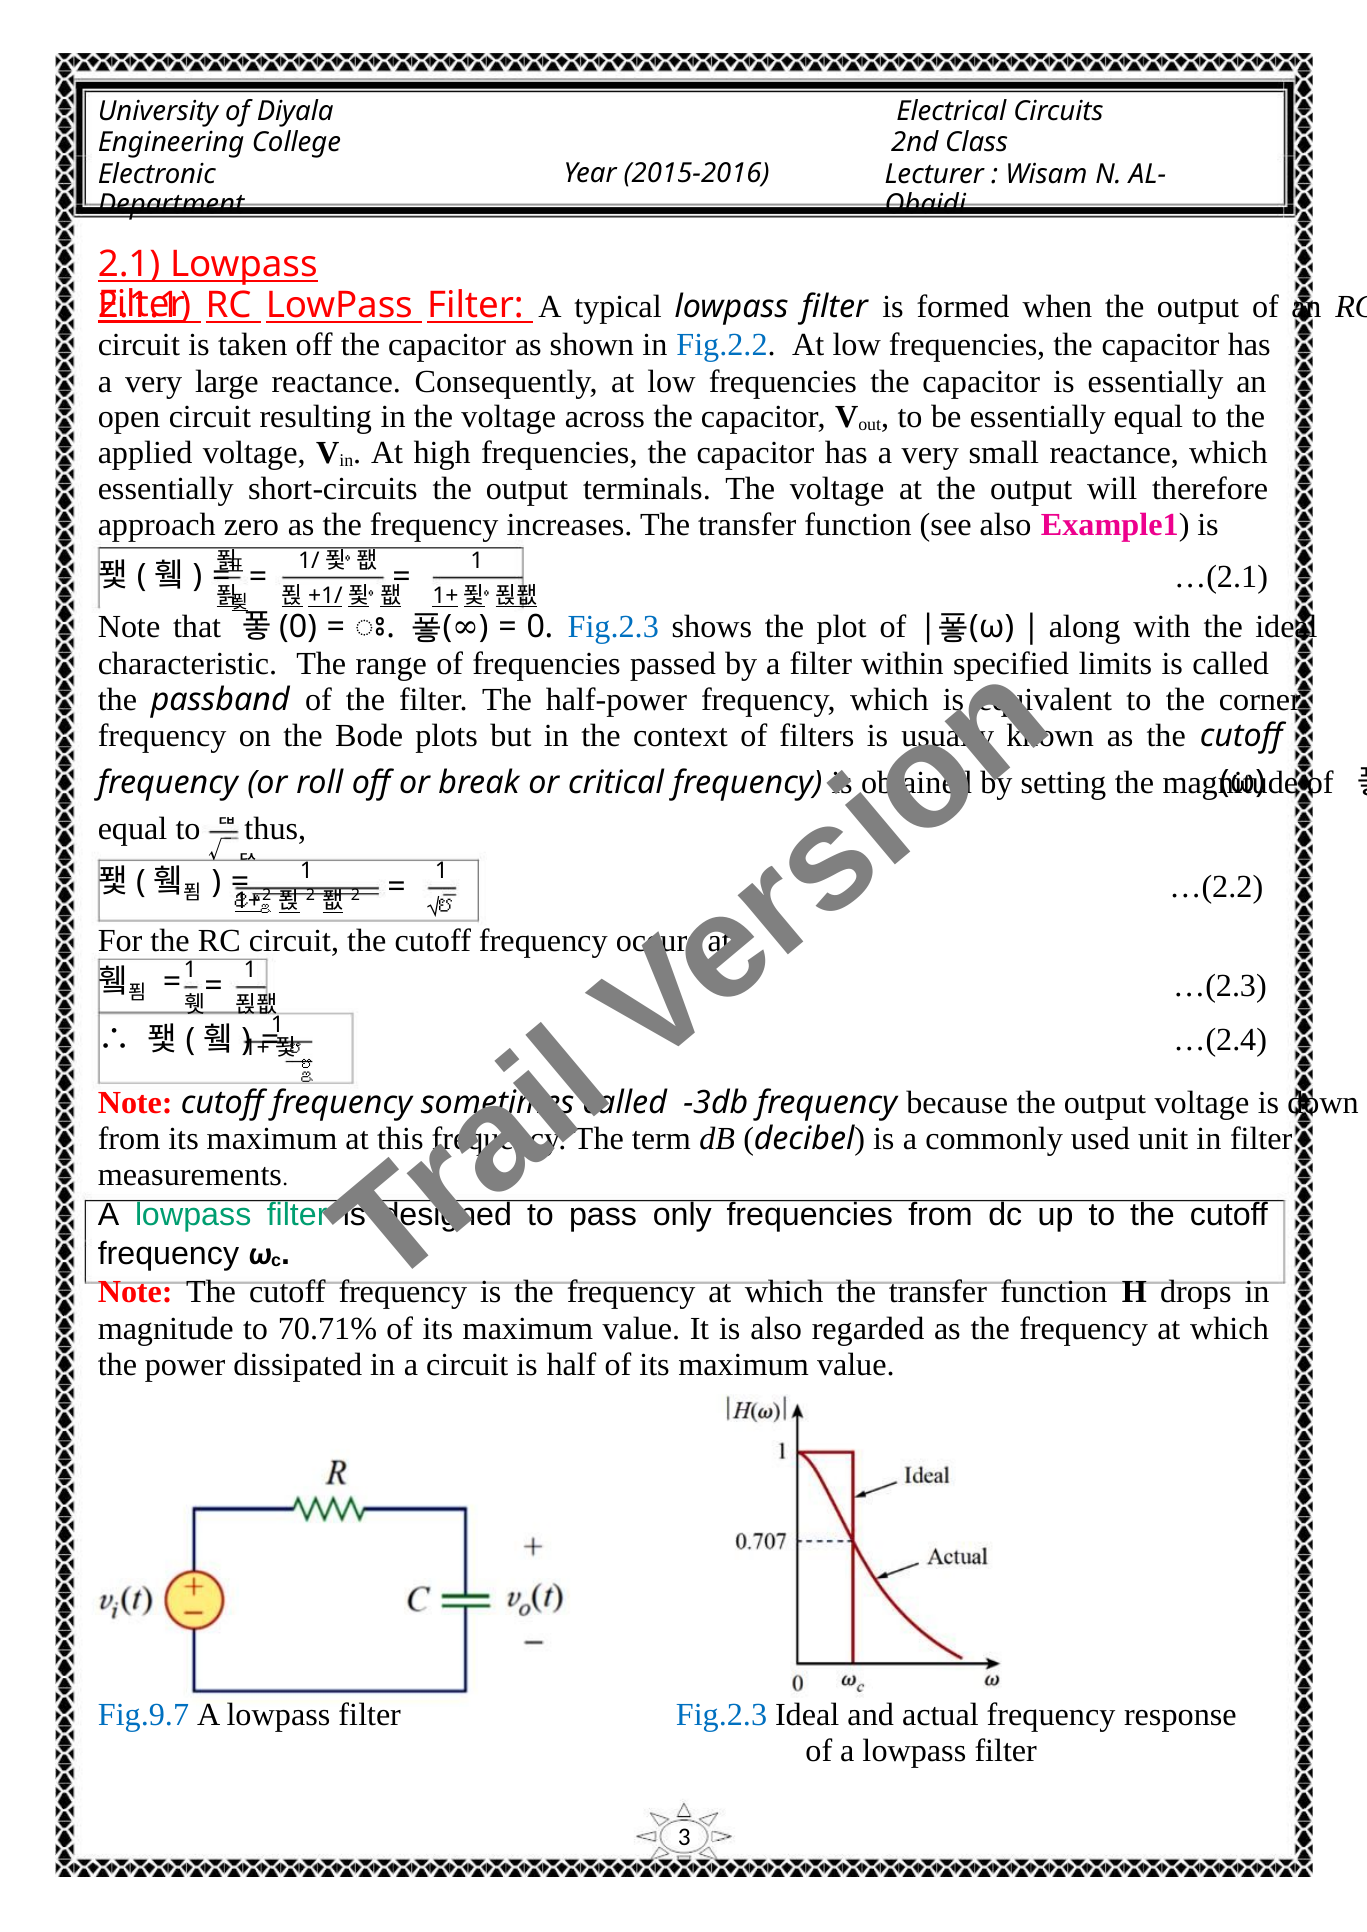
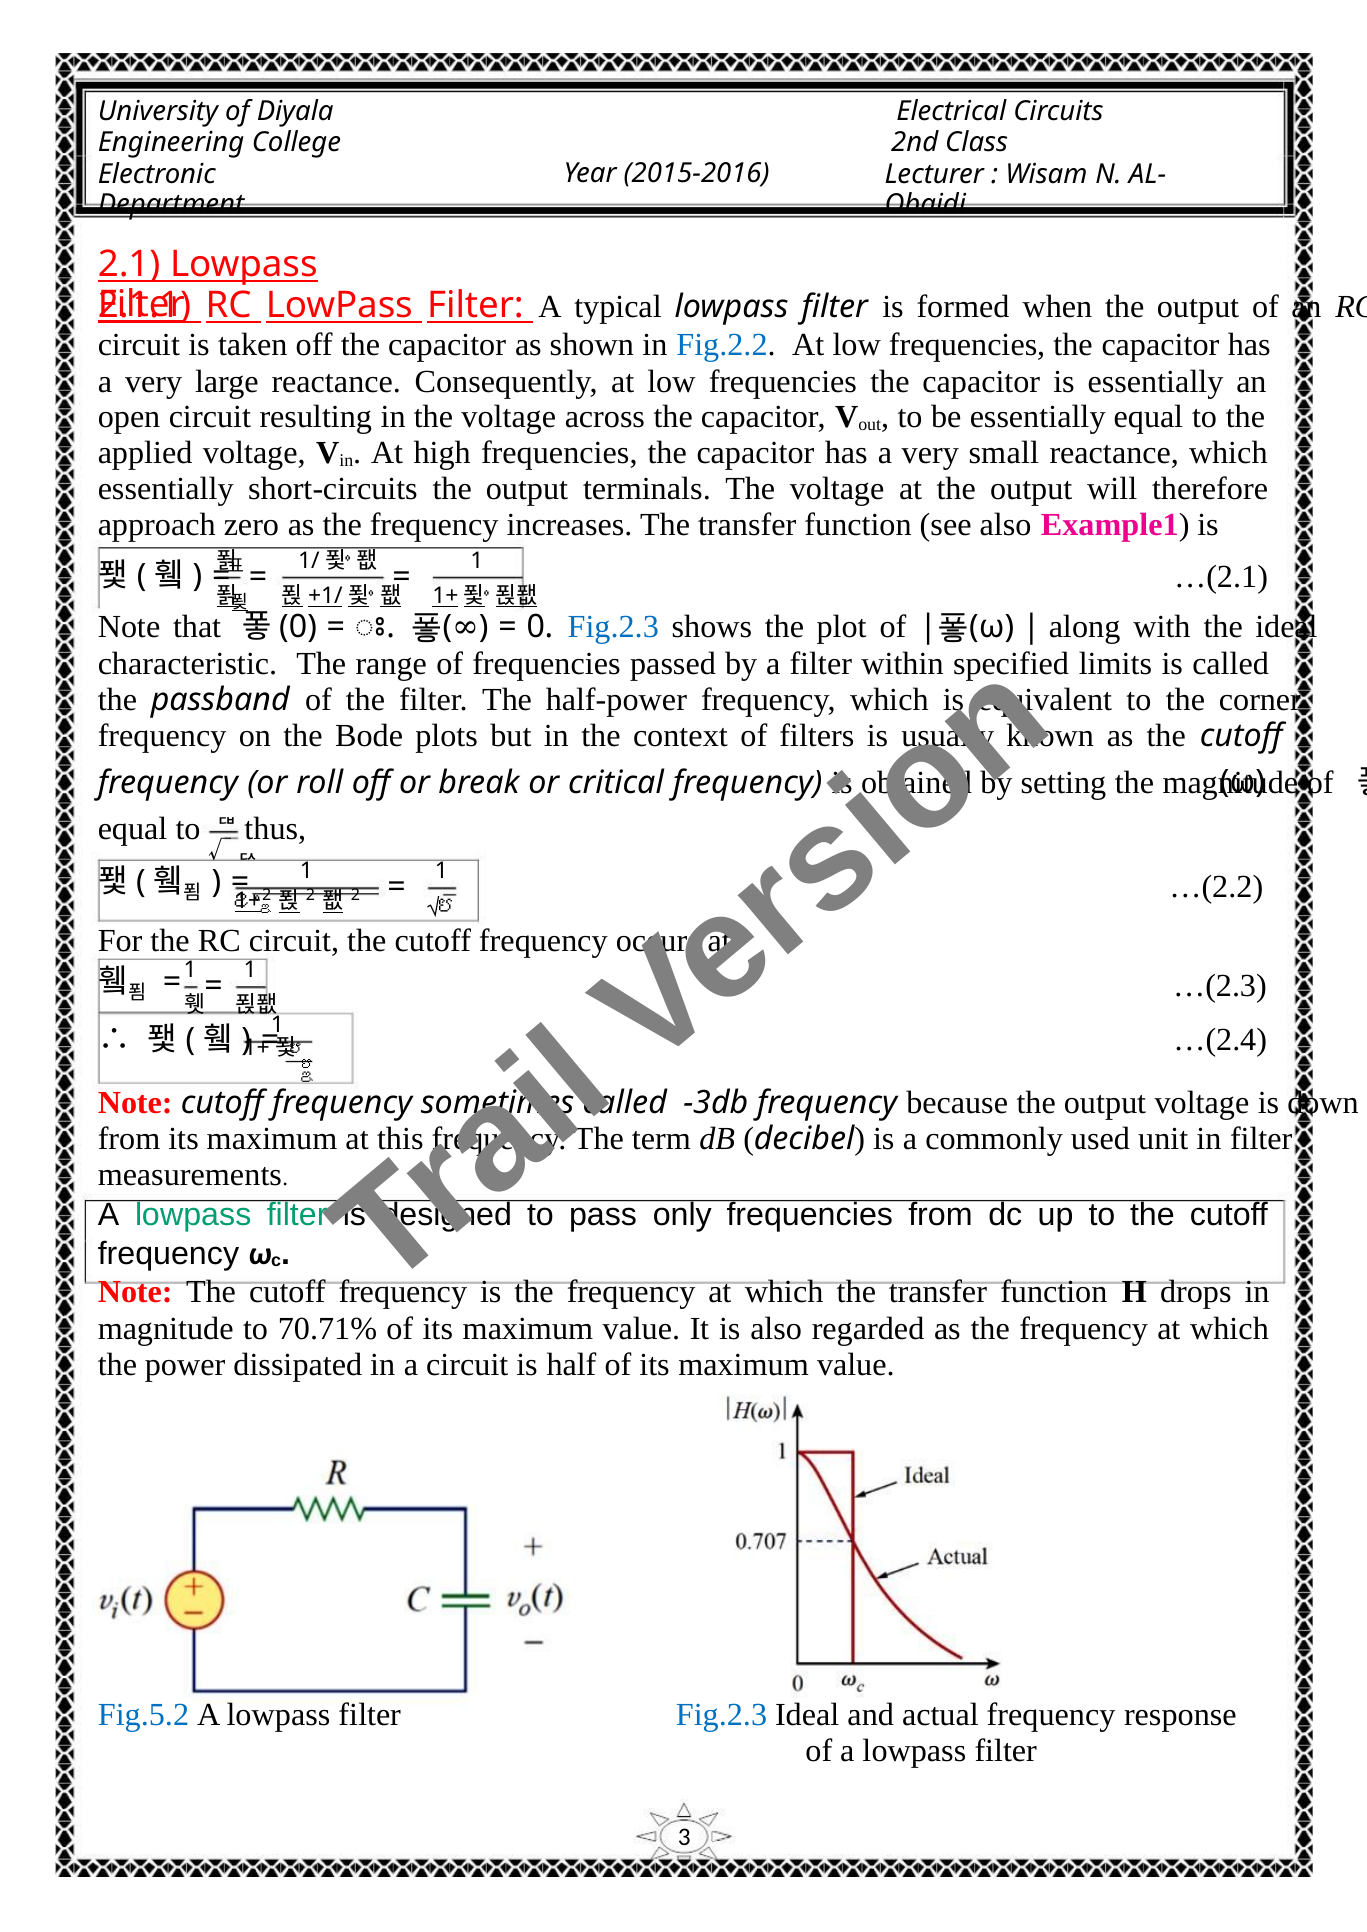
Fig.9.7: Fig.9.7 -> Fig.5.2
